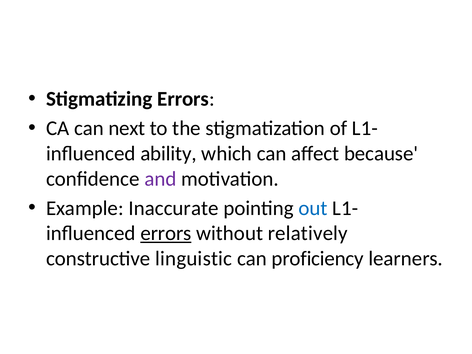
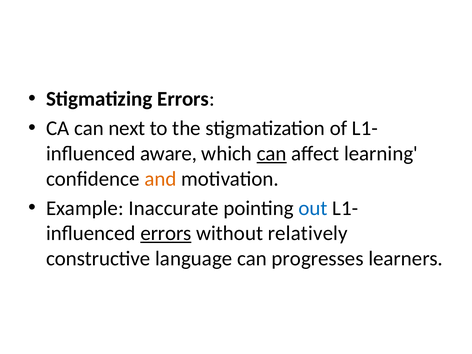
ability: ability -> aware
can at (272, 154) underline: none -> present
because: because -> learning
and colour: purple -> orange
linguistic: linguistic -> language
proficiency: proficiency -> progresses
